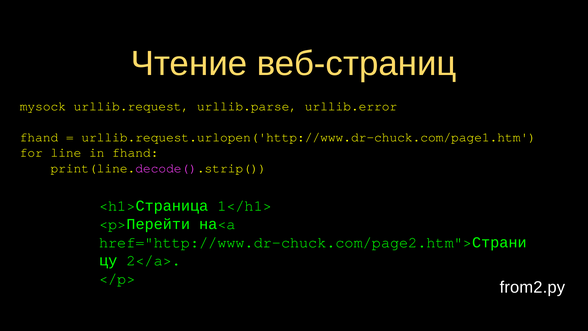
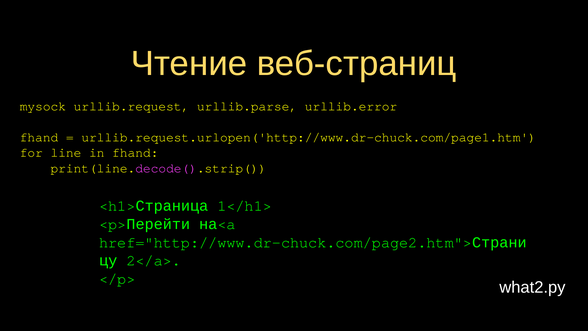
from2.py: from2.py -> what2.py
